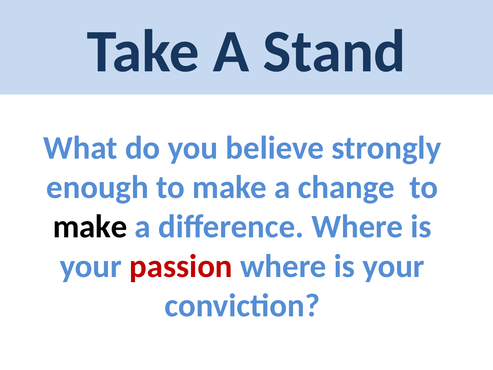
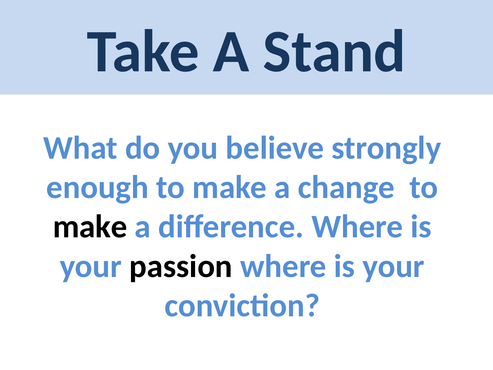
passion colour: red -> black
